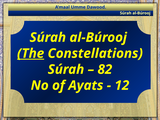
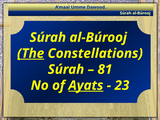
82: 82 -> 81
Ayats underline: none -> present
12: 12 -> 23
